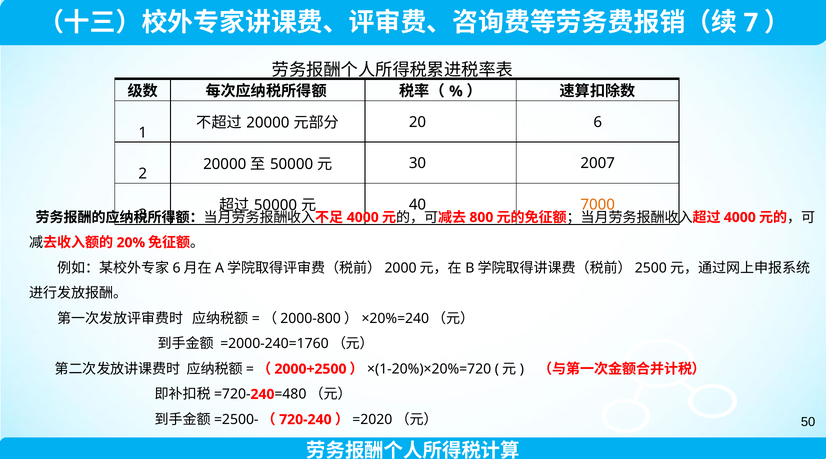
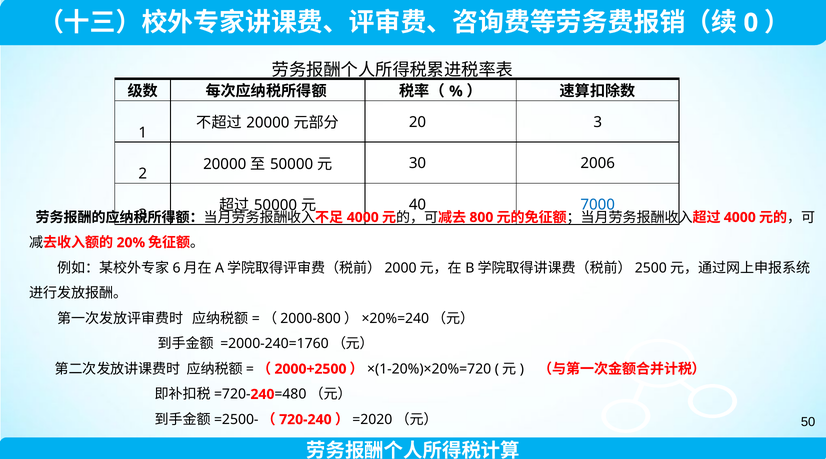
7: 7 -> 0
20 6: 6 -> 3
2007: 2007 -> 2006
7000 colour: orange -> blue
